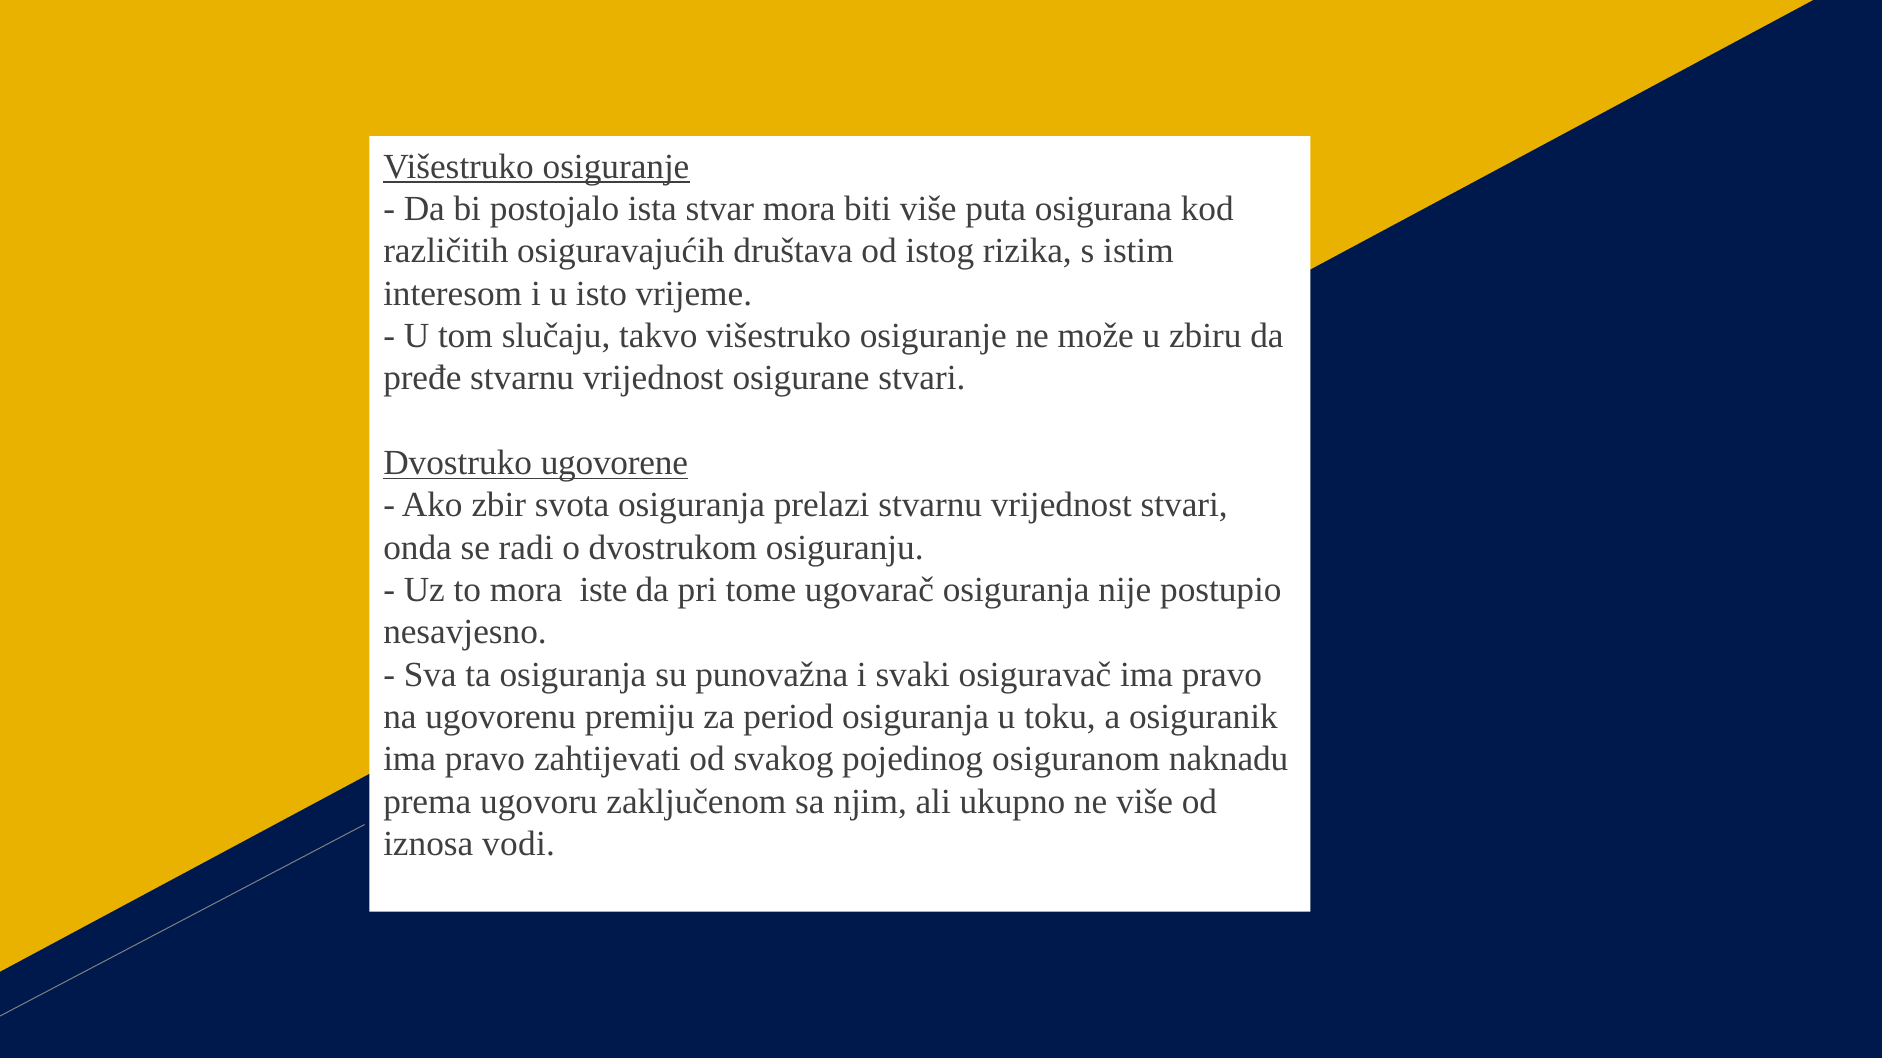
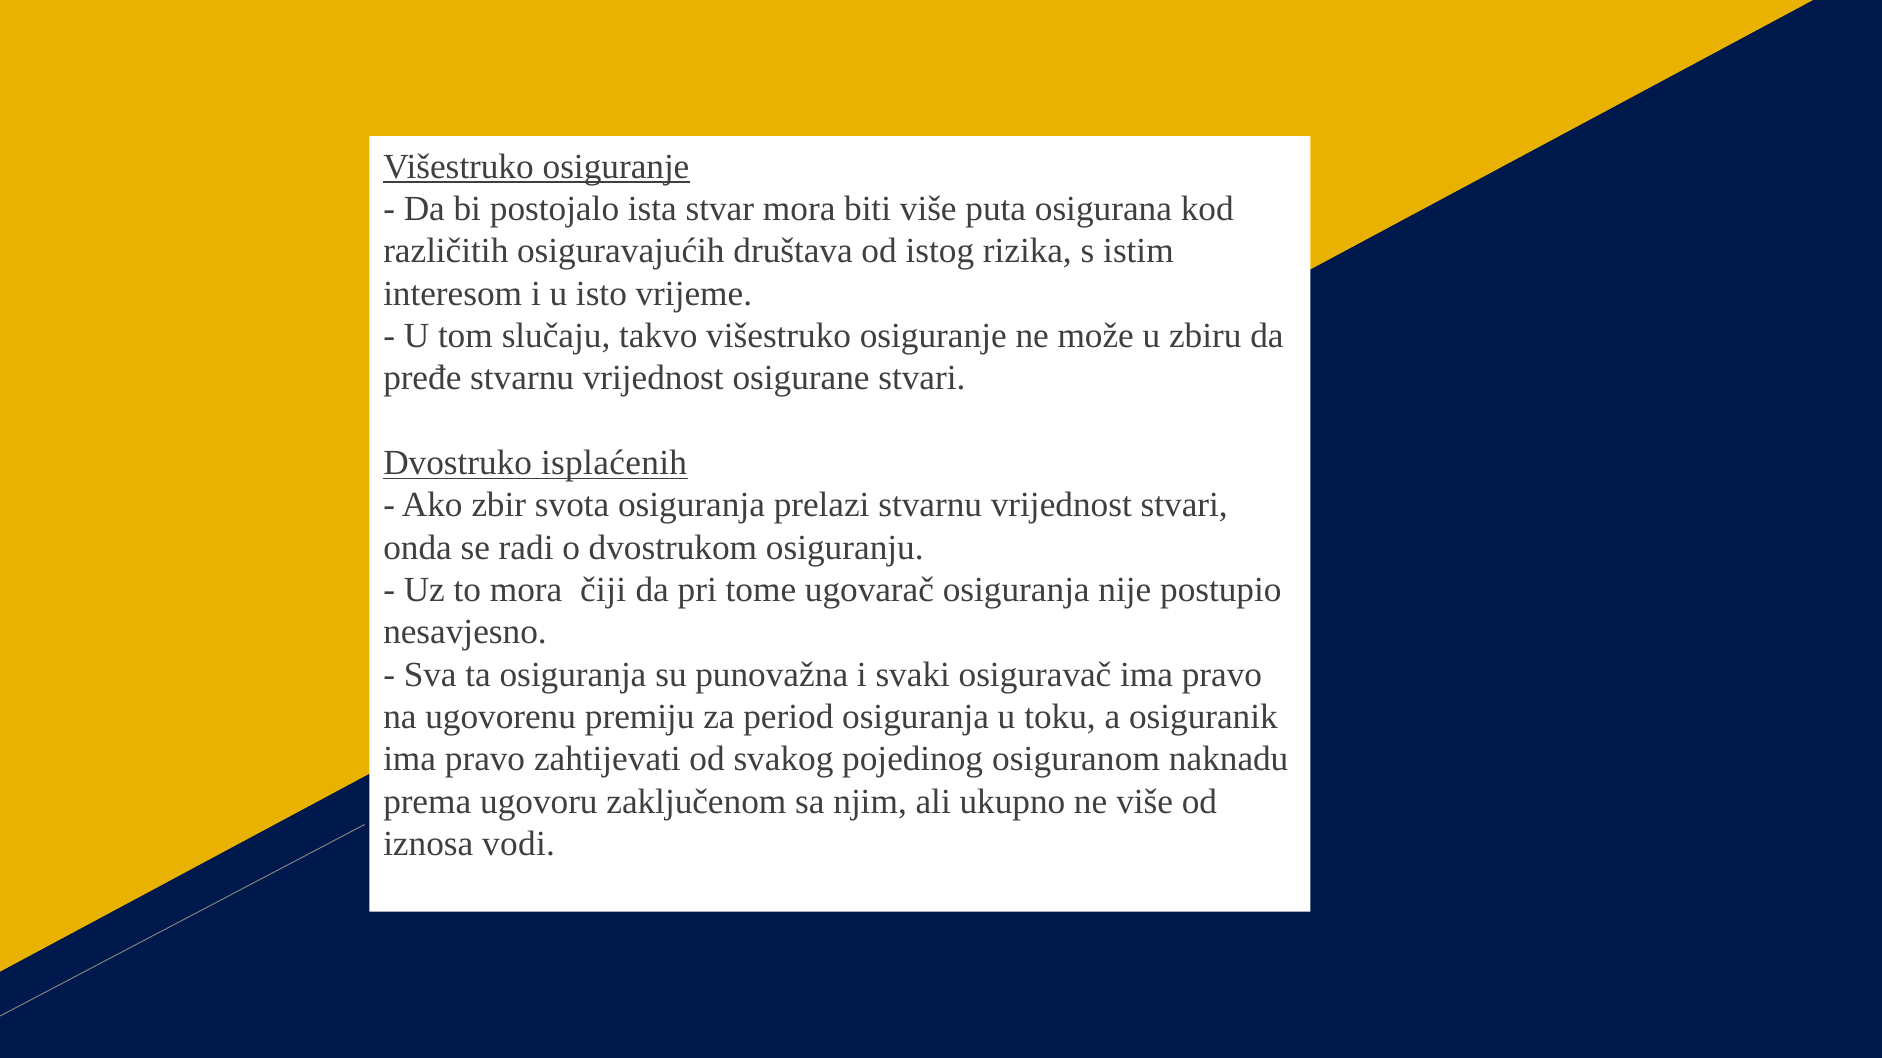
ugovorene: ugovorene -> isplaćenih
iste: iste -> čiji
